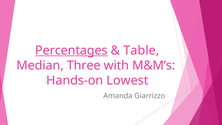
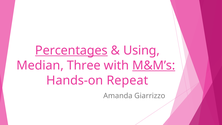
Table: Table -> Using
M&M’s underline: none -> present
Lowest: Lowest -> Repeat
